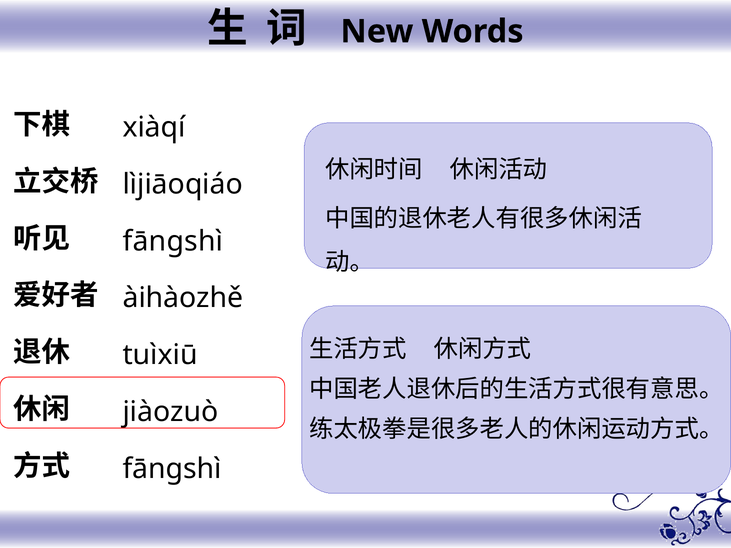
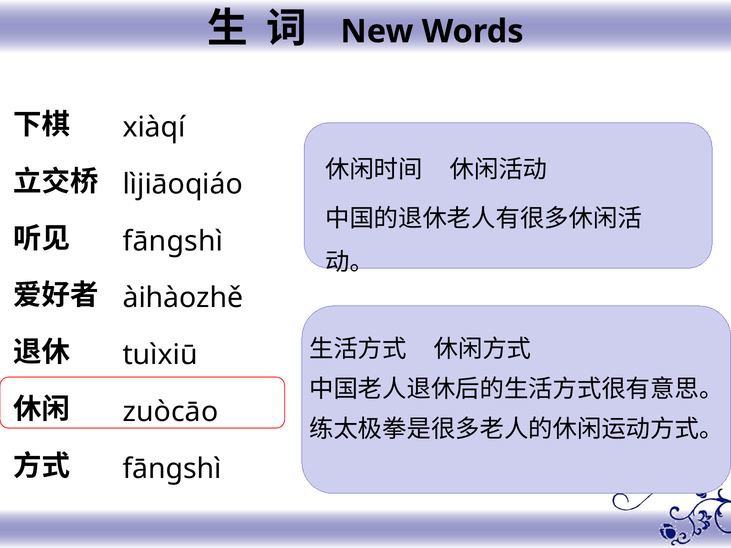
jiàozuò: jiàozuò -> zuòcāo
